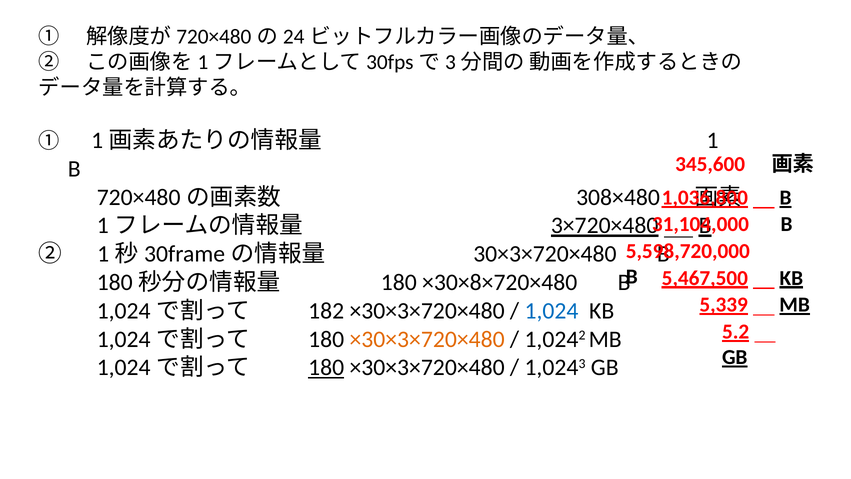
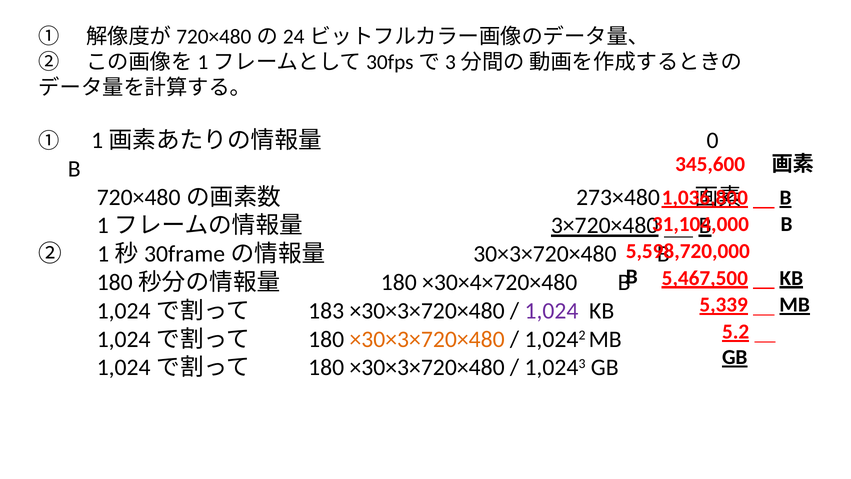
1: 1 -> 0
308×480: 308×480 -> 273×480
×30×8×720×480: ×30×8×720×480 -> ×30×4×720×480
182: 182 -> 183
1,024 colour: blue -> purple
180 at (326, 367) underline: present -> none
